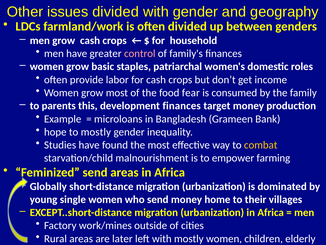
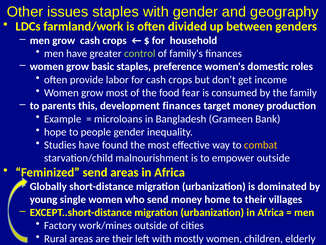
issues divided: divided -> staples
control colour: pink -> light green
patriarchal: patriarchal -> preference
to mostly: mostly -> people
empower farming: farming -> outside
are later: later -> their
